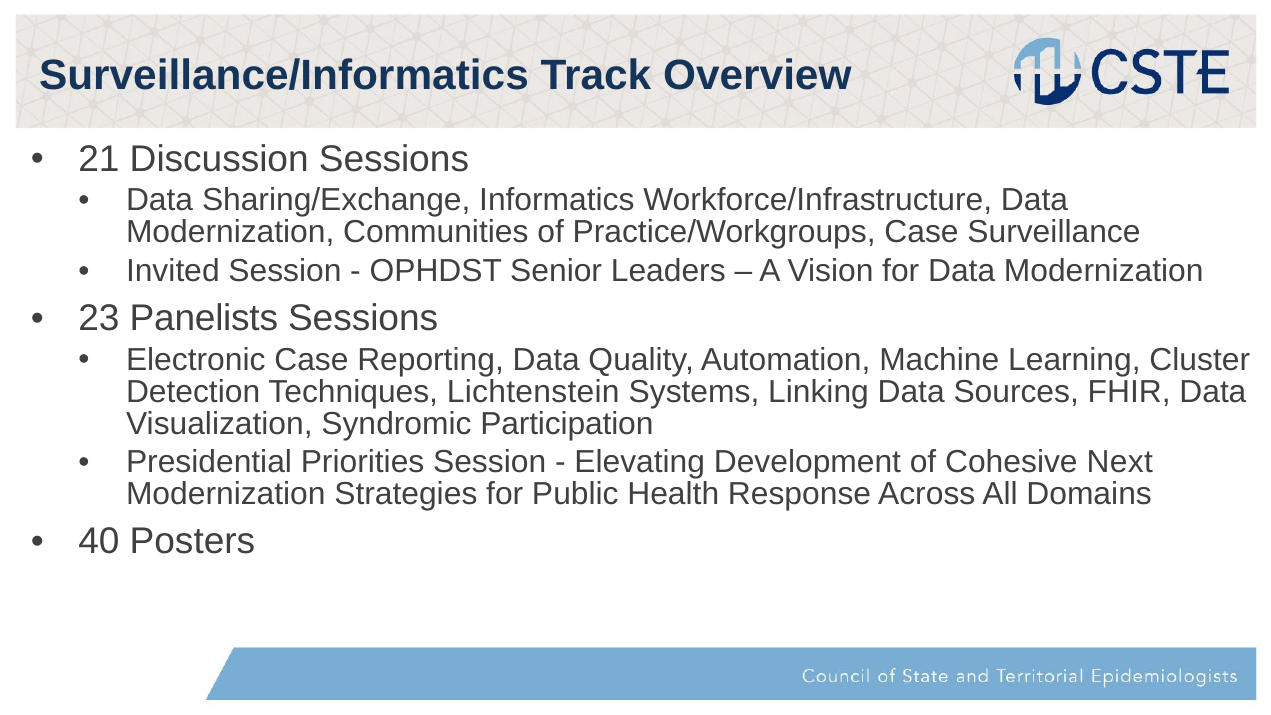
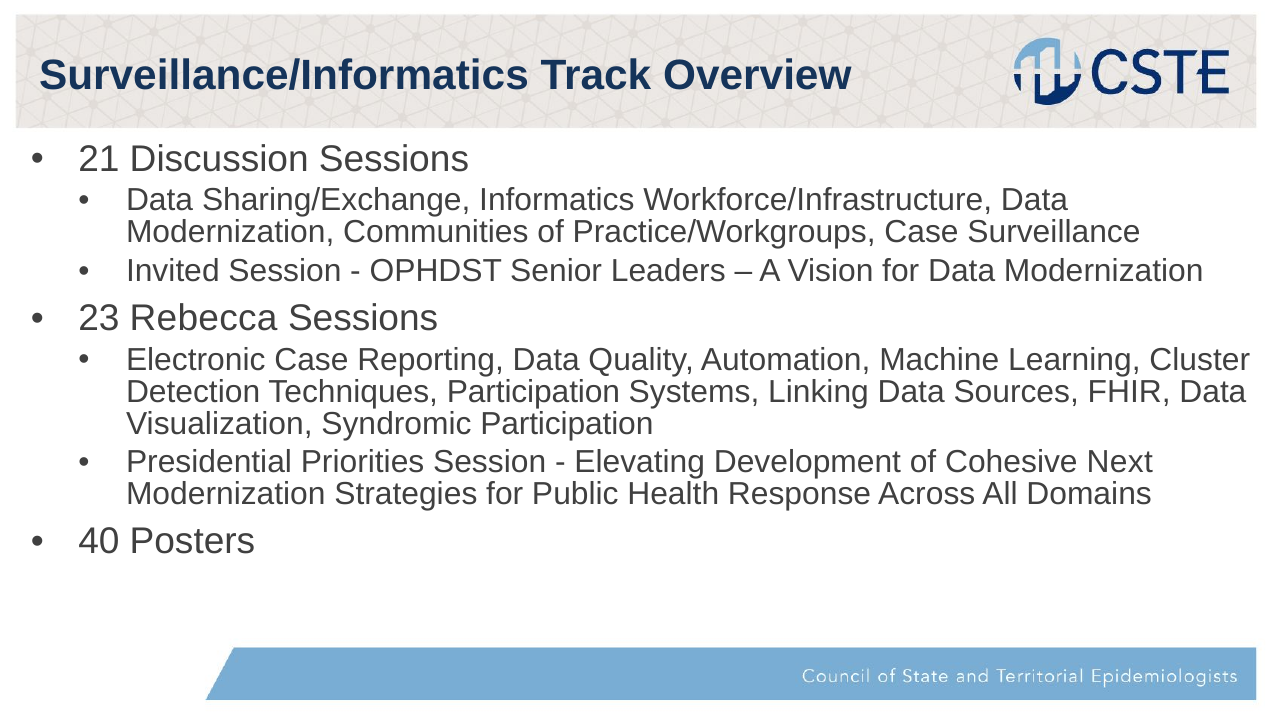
Panelists: Panelists -> Rebecca
Techniques Lichtenstein: Lichtenstein -> Participation
